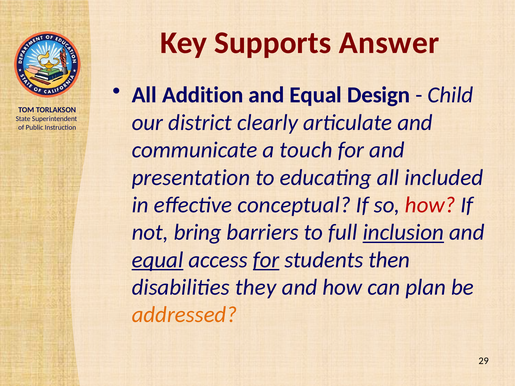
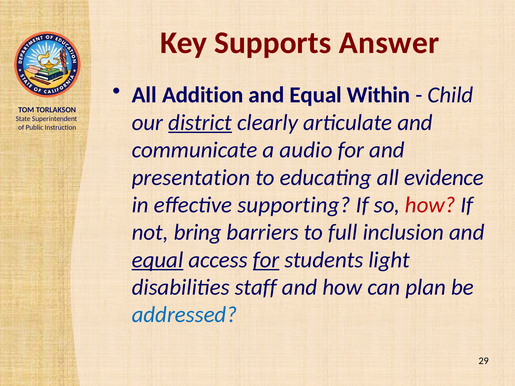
Design: Design -> Within
district underline: none -> present
touch: touch -> audio
included: included -> evidence
conceptual: conceptual -> supporting
inclusion underline: present -> none
then: then -> light
they: they -> staff
addressed colour: orange -> blue
